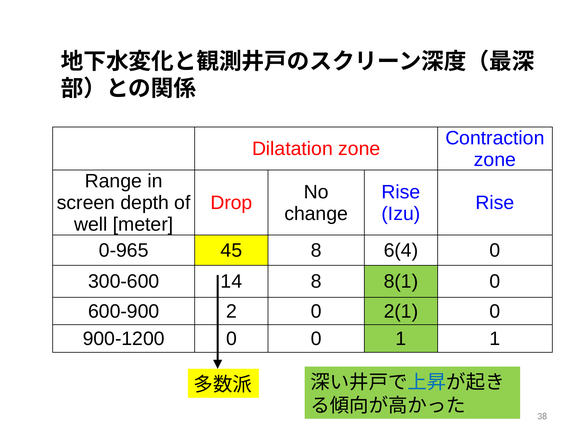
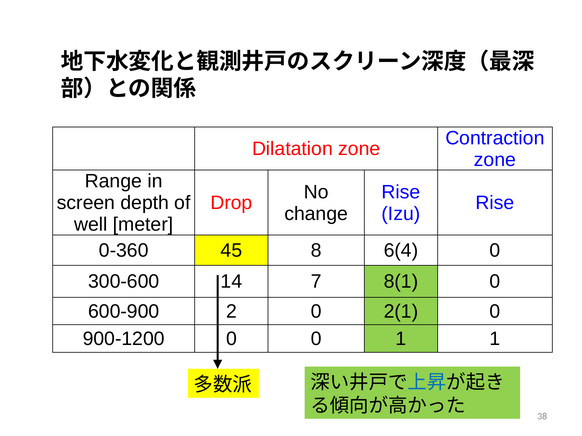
0-965: 0-965 -> 0-360
14 8: 8 -> 7
